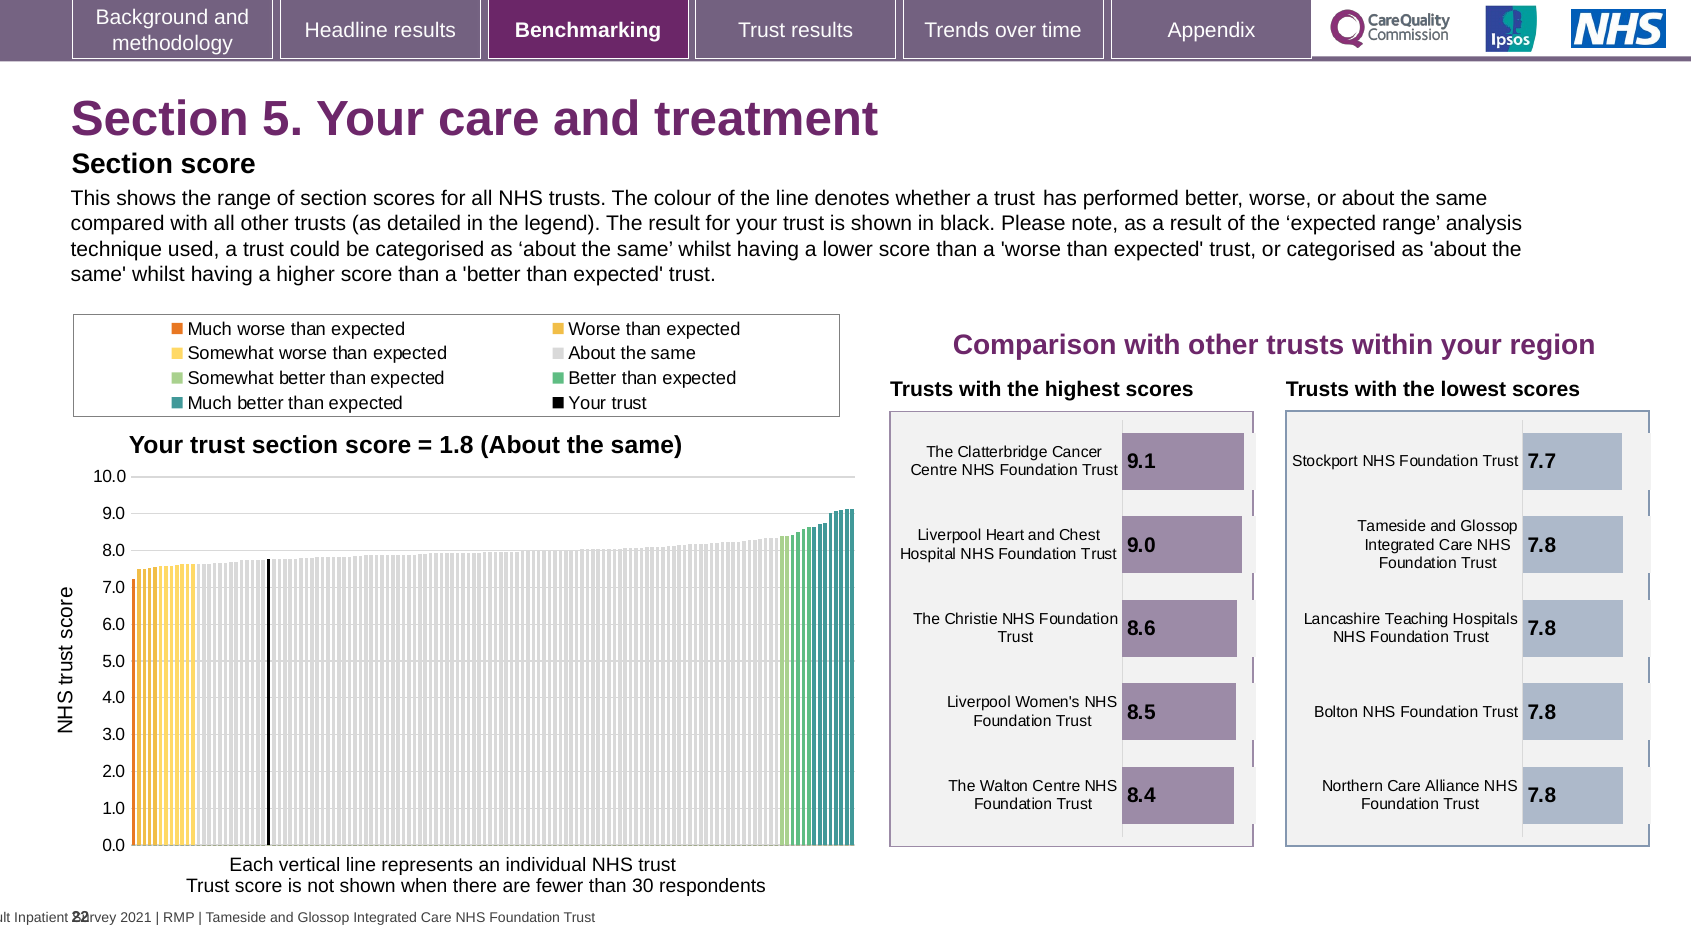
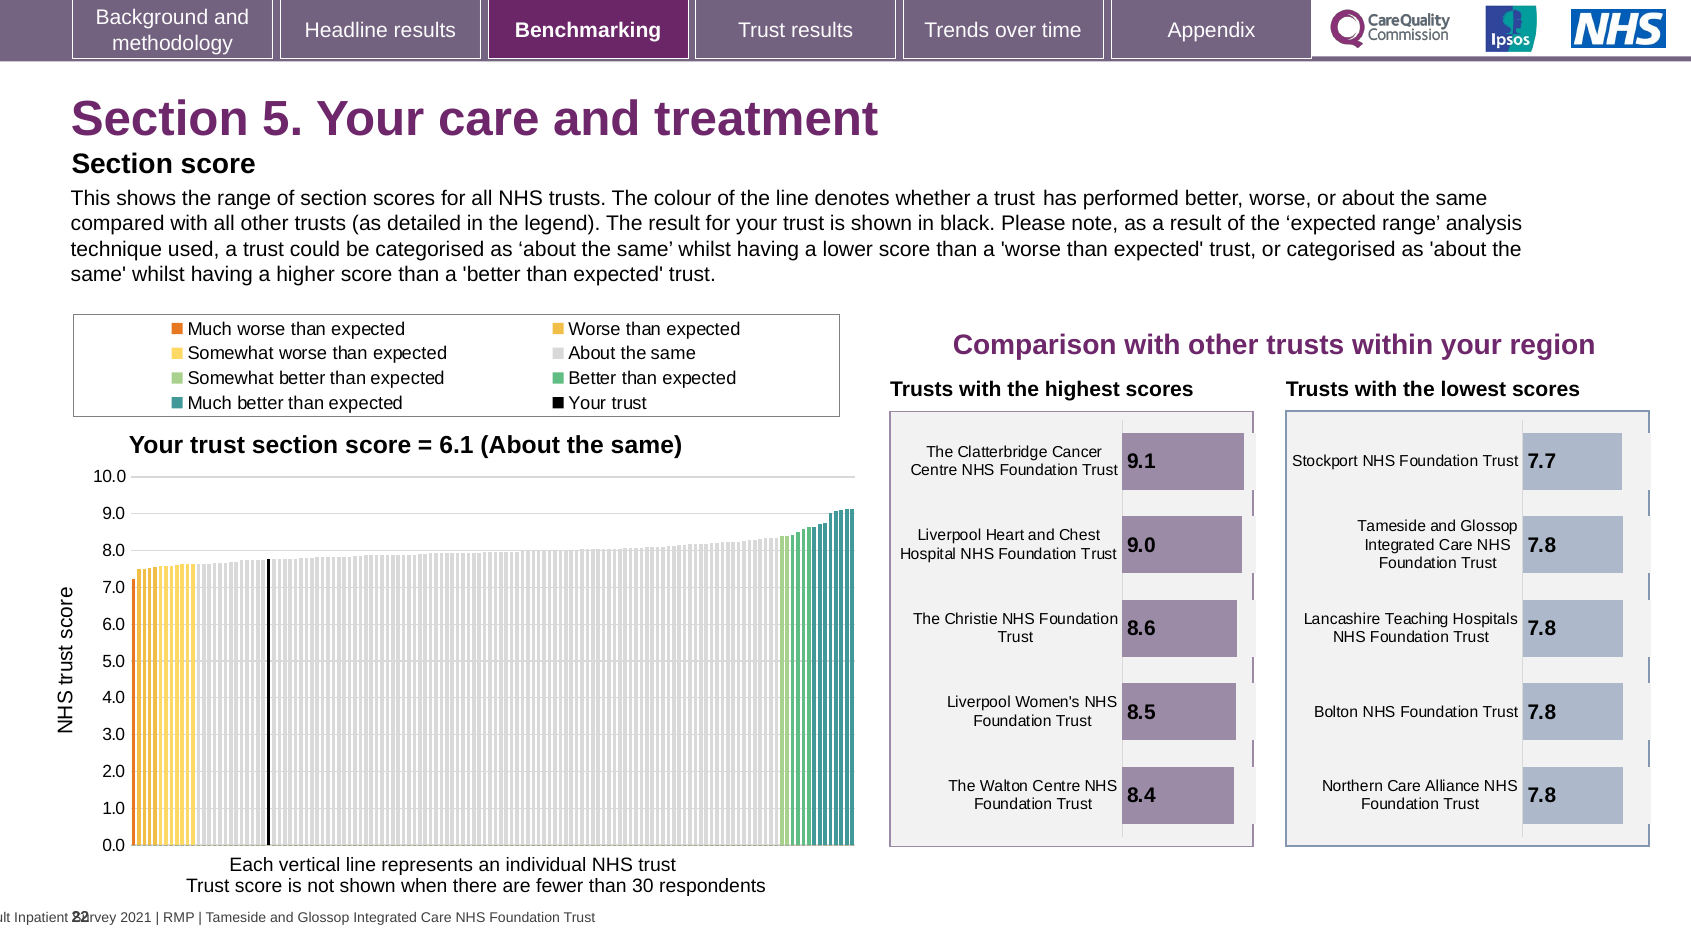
1.8: 1.8 -> 6.1
